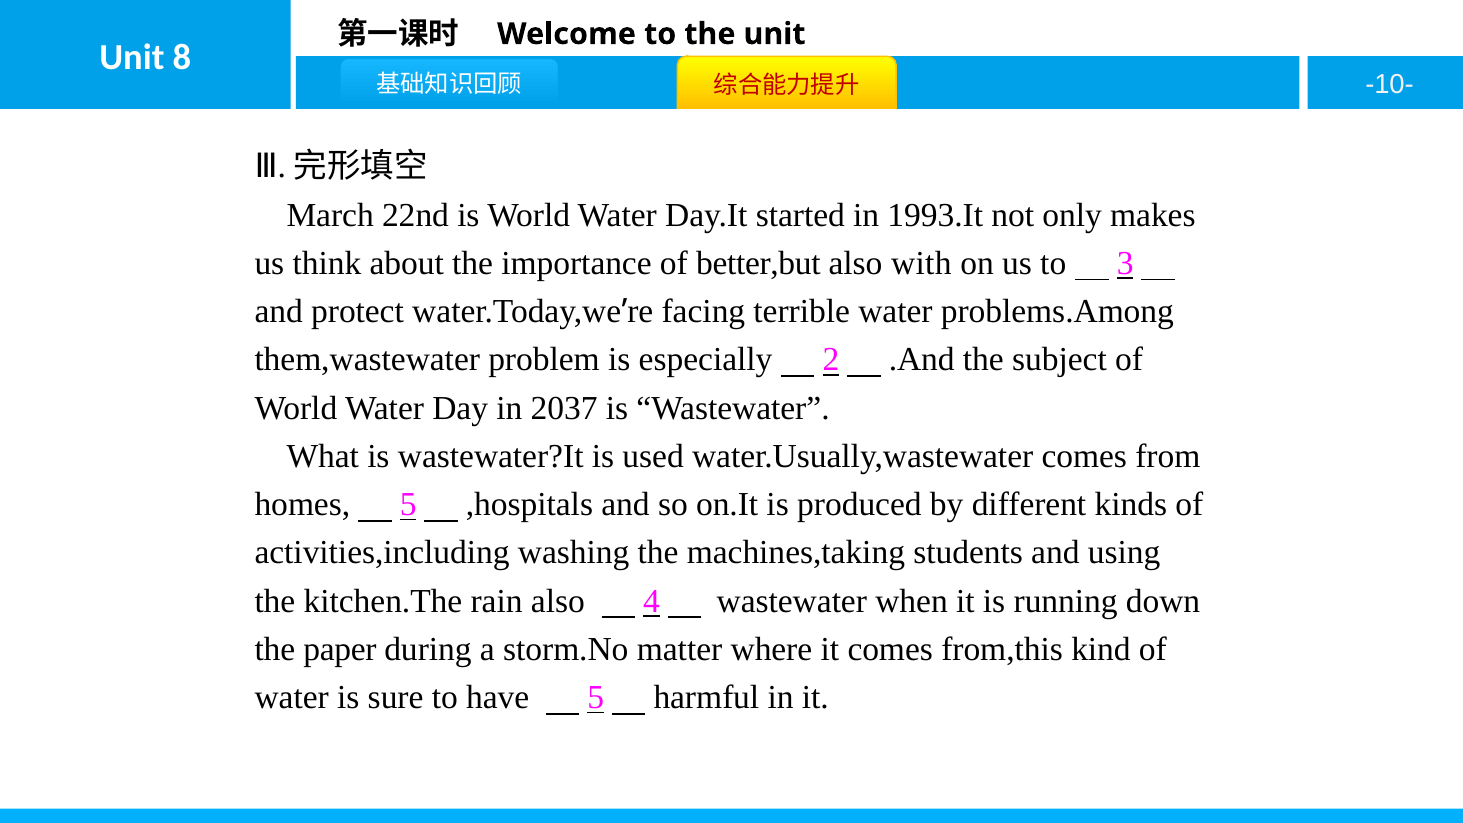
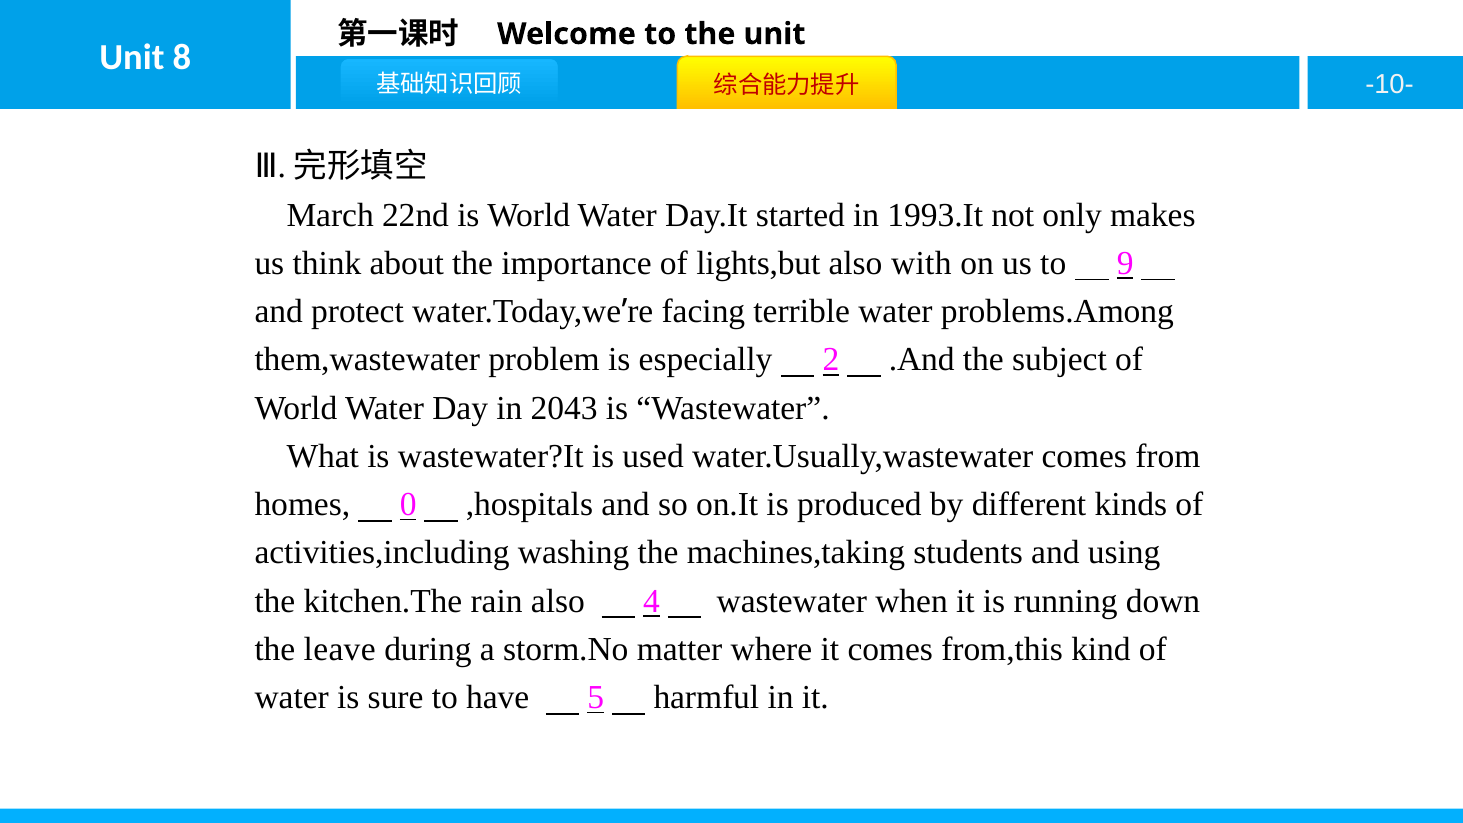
better,but: better,but -> lights,but
3: 3 -> 9
2037: 2037 -> 2043
homes 5: 5 -> 0
paper: paper -> leave
